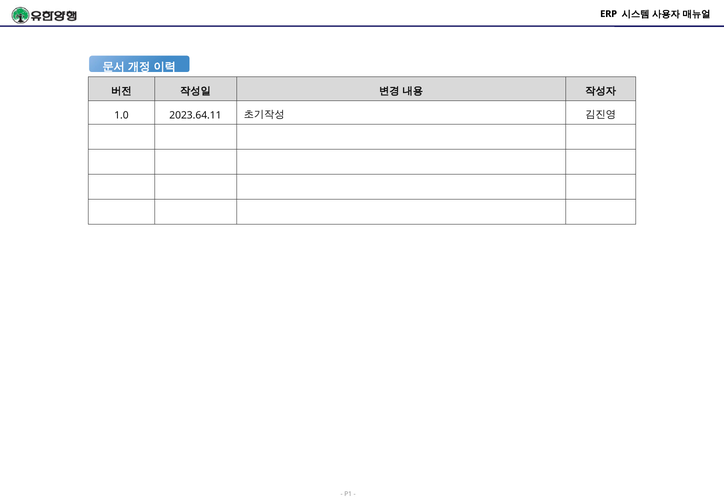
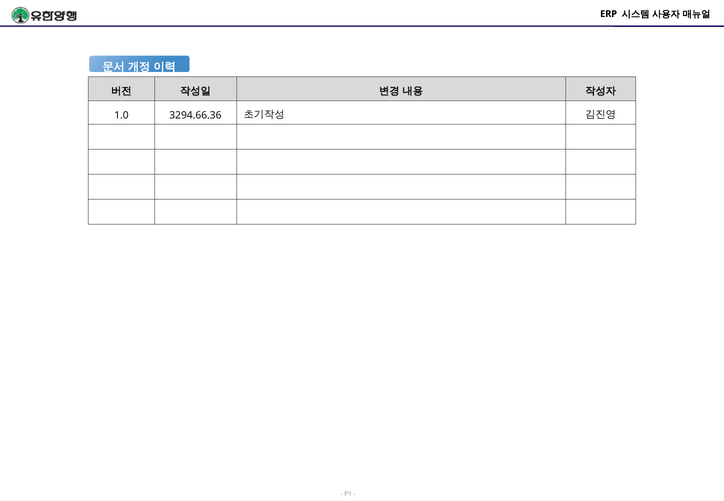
2023.64.11: 2023.64.11 -> 3294.66.36
